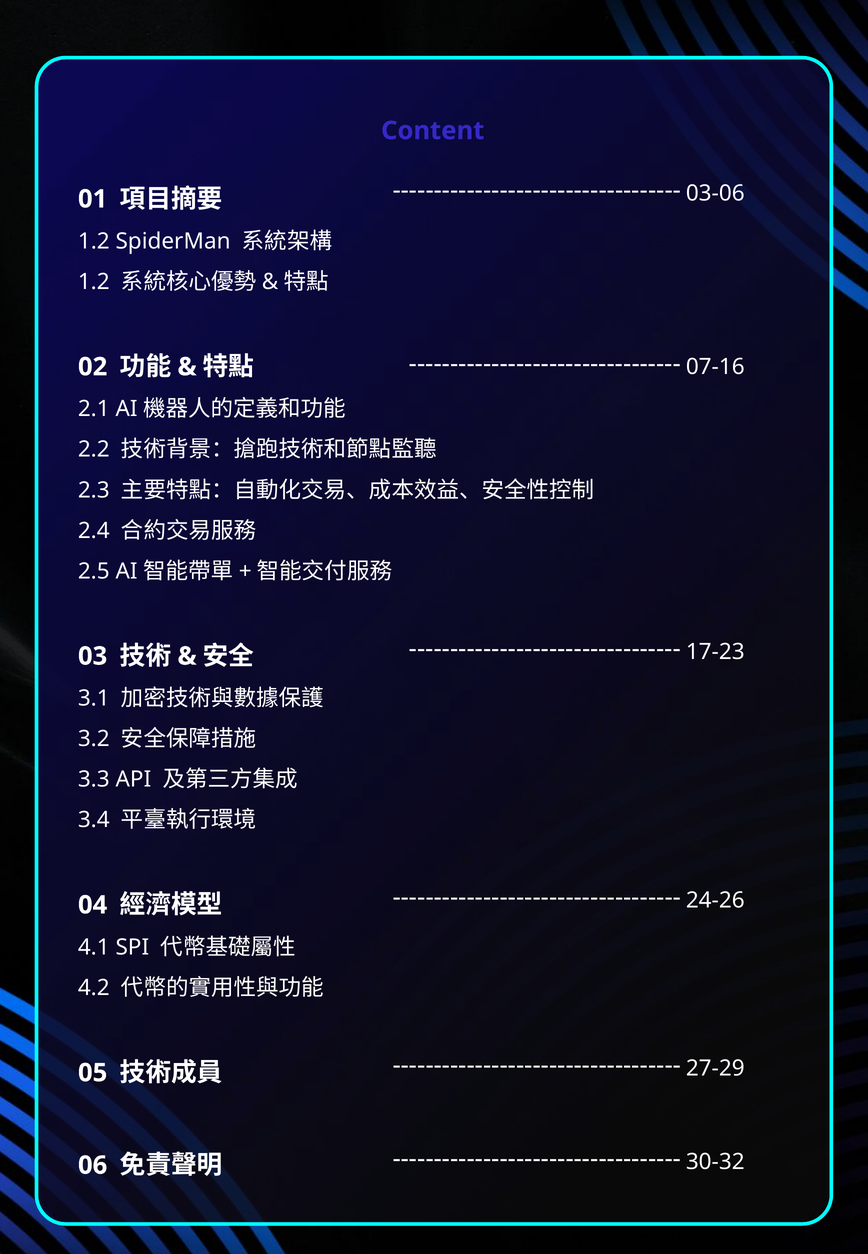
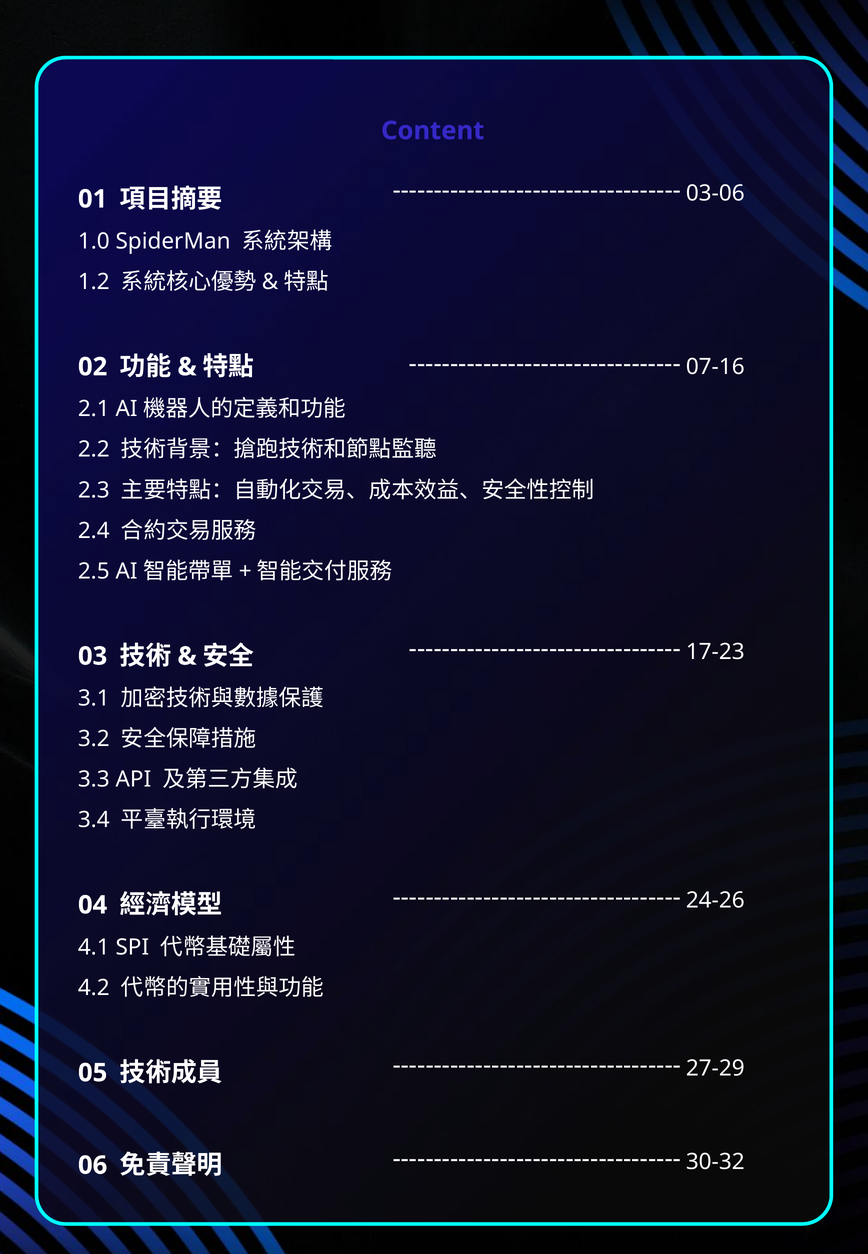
1.2 at (94, 241): 1.2 -> 1.0
